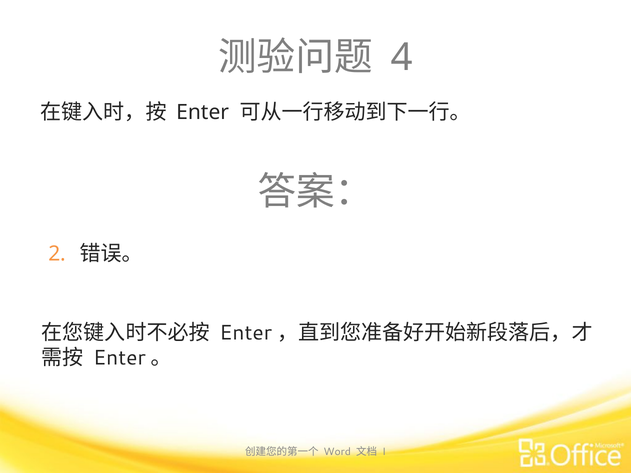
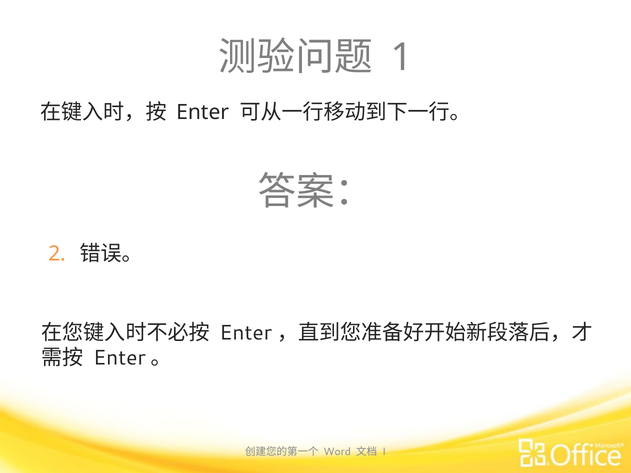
4: 4 -> 1
